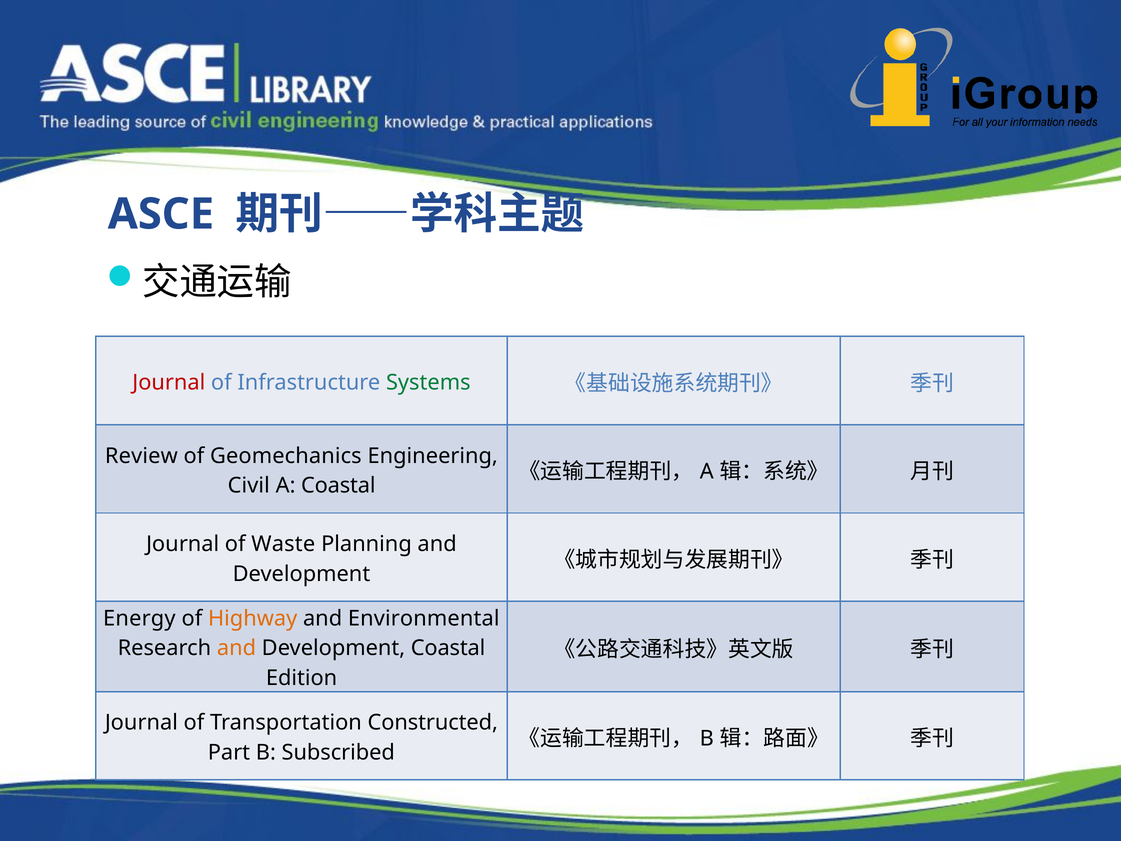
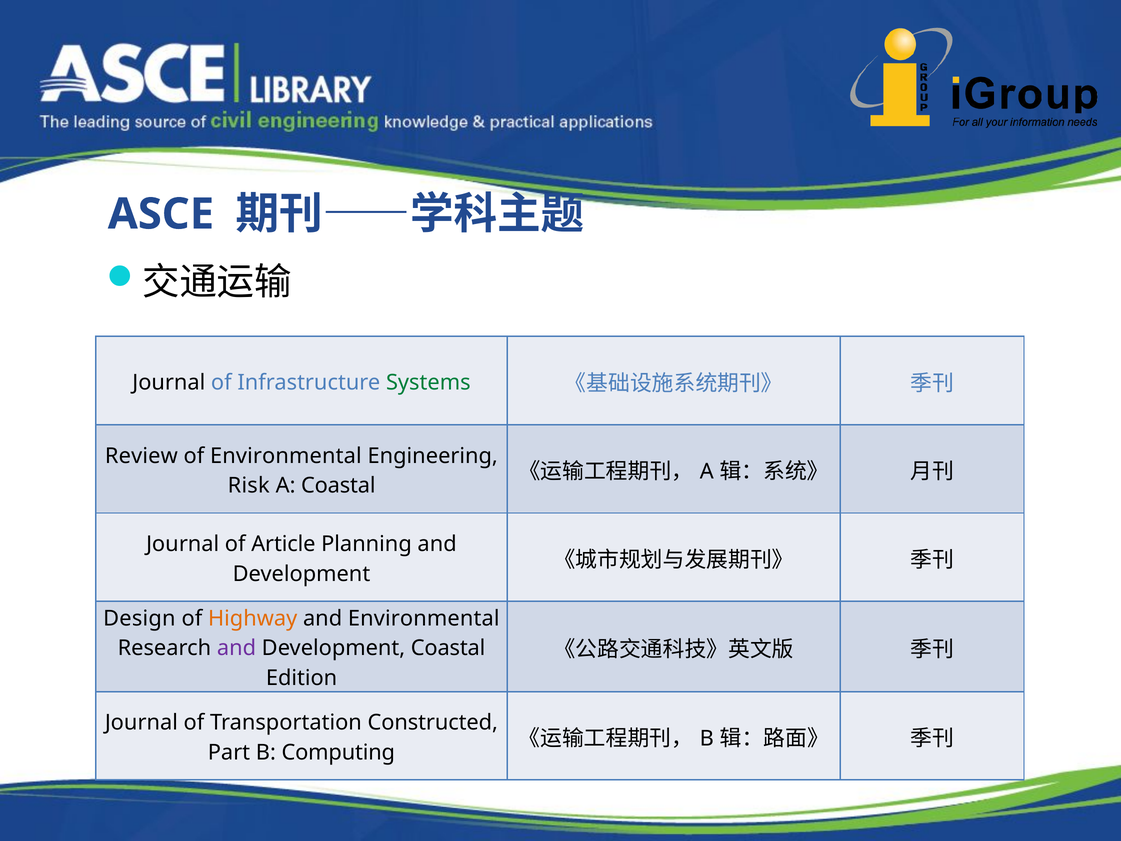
Journal at (169, 382) colour: red -> black
of Geomechanics: Geomechanics -> Environmental
Civil: Civil -> Risk
Waste: Waste -> Article
Energy: Energy -> Design
and at (236, 648) colour: orange -> purple
Subscribed: Subscribed -> Computing
